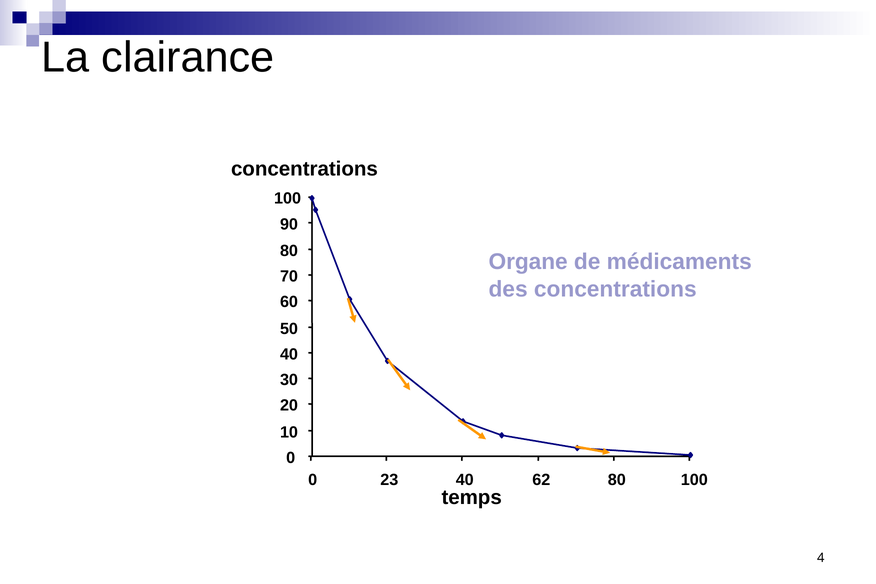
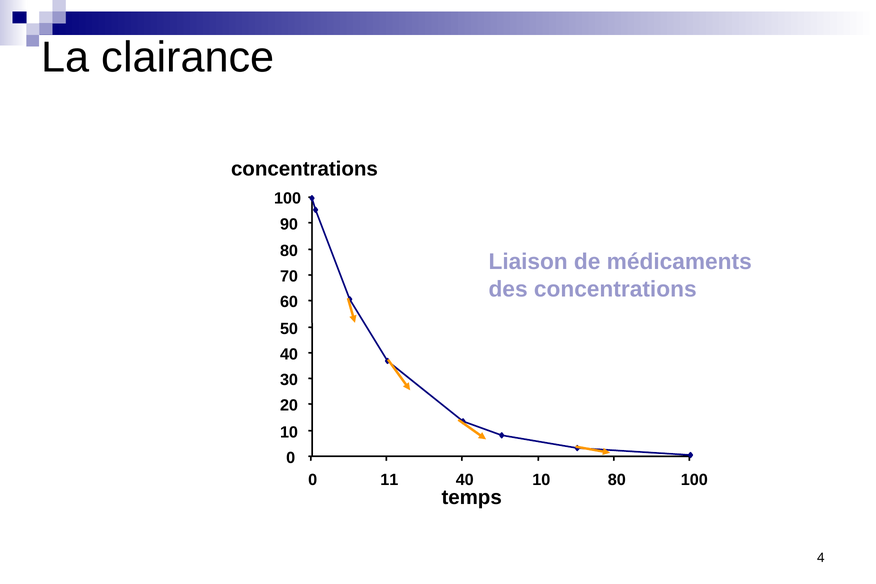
Organe: Organe -> Liaison
23: 23 -> 11
40 62: 62 -> 10
